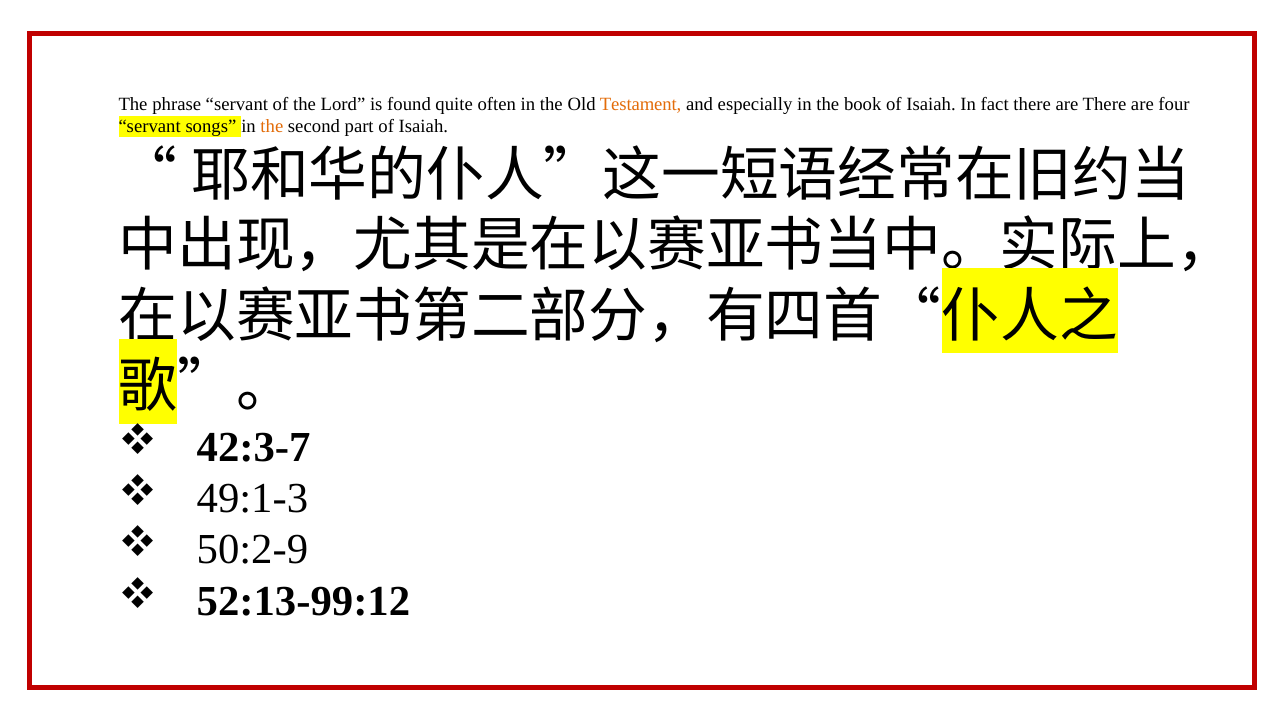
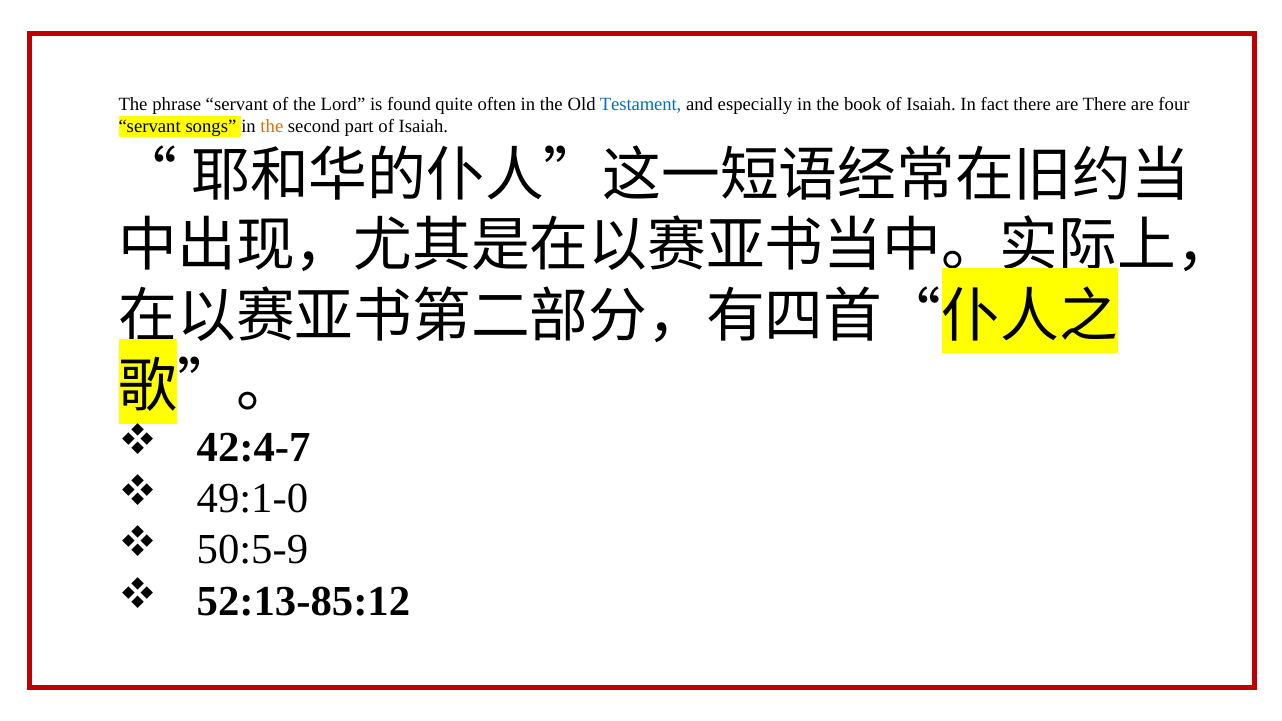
Testament colour: orange -> blue
42:3-7: 42:3-7 -> 42:4-7
49:1-3: 49:1-3 -> 49:1-0
50:2-9: 50:2-9 -> 50:5-9
52:13-99:12: 52:13-99:12 -> 52:13-85:12
